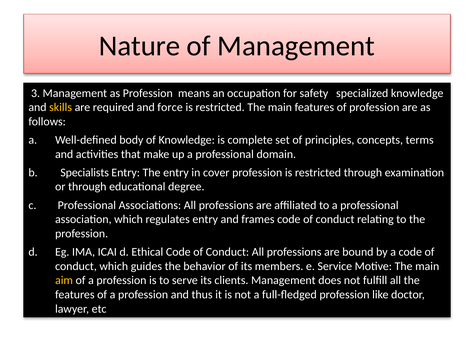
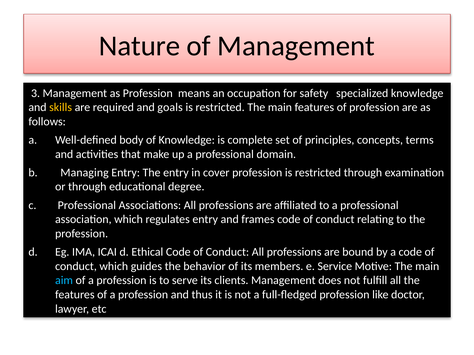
force: force -> goals
Specialists: Specialists -> Managing
aim colour: yellow -> light blue
